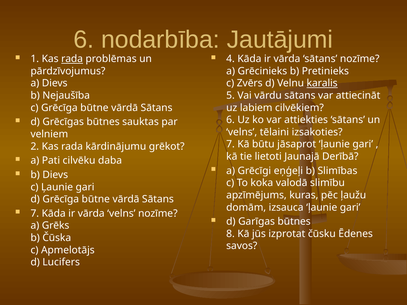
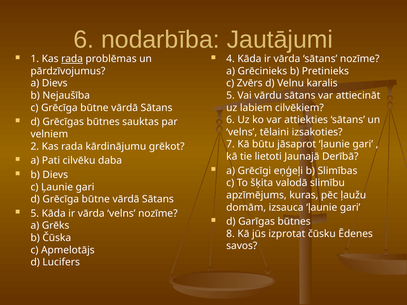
karalis underline: present -> none
koka: koka -> šķita
7 at (35, 214): 7 -> 5
